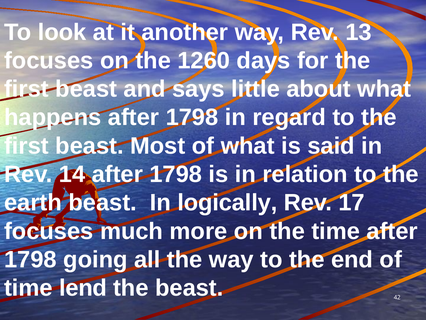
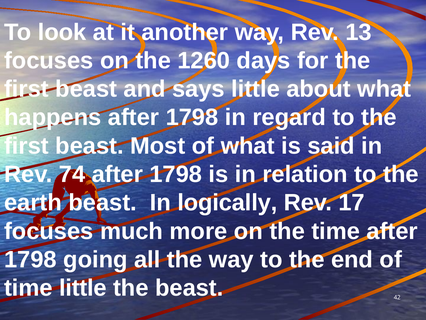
14: 14 -> 74
time lend: lend -> little
